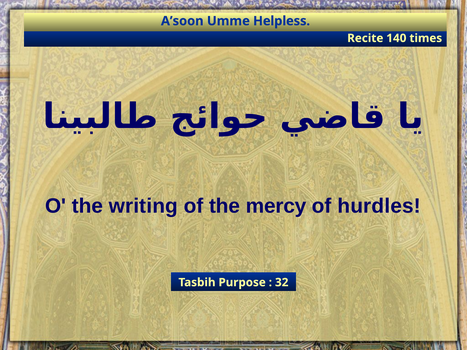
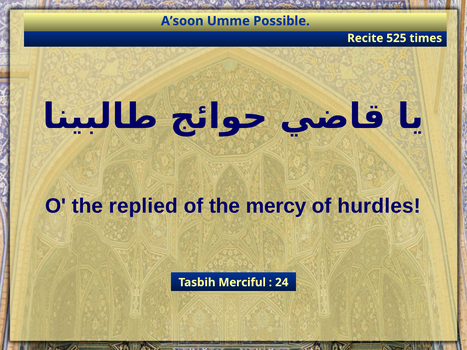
Helpless: Helpless -> Possible
140: 140 -> 525
writing: writing -> replied
Purpose: Purpose -> Merciful
32: 32 -> 24
